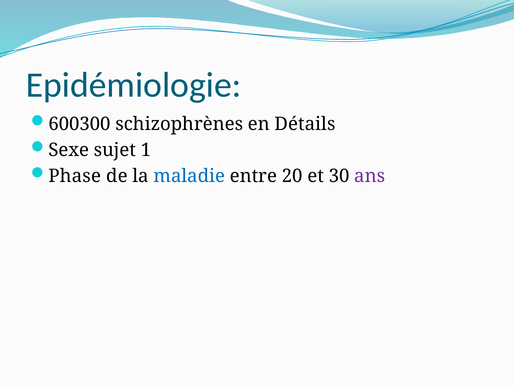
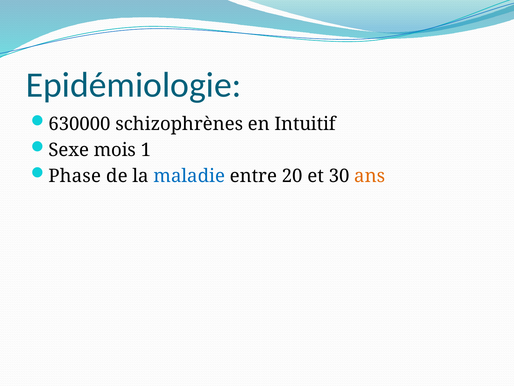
600300: 600300 -> 630000
Détails: Détails -> Intuitif
sujet: sujet -> mois
ans colour: purple -> orange
